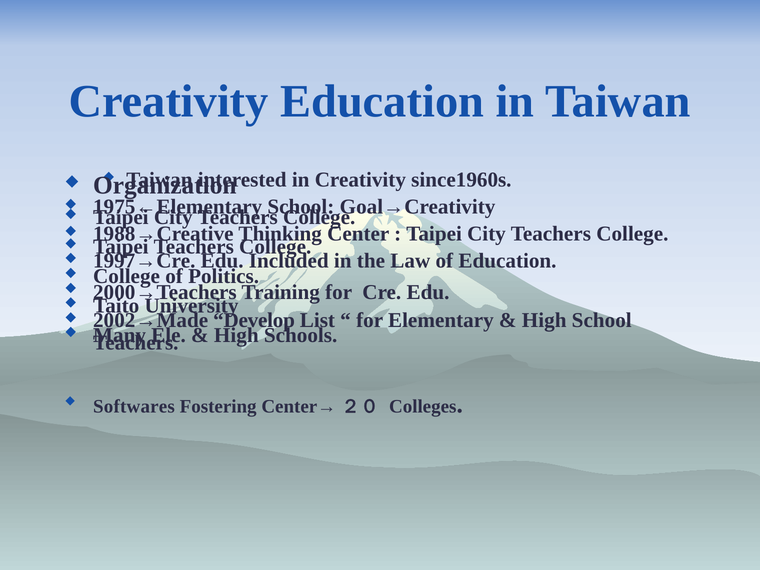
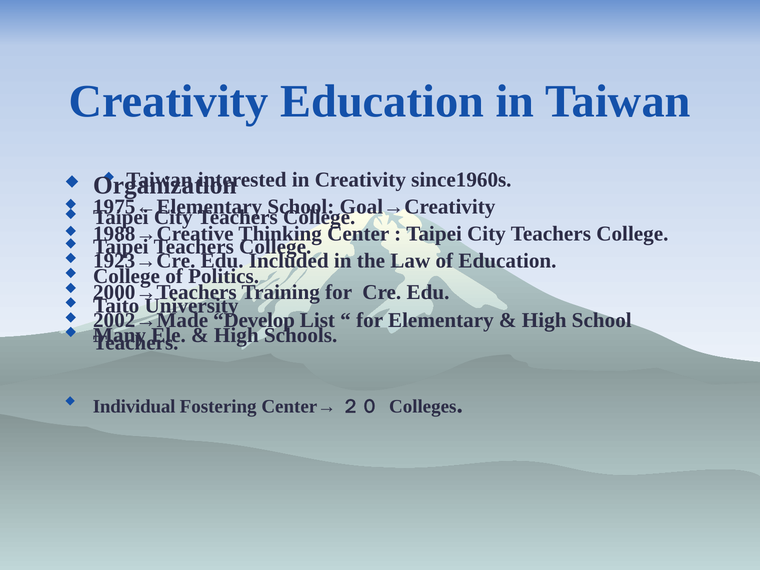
1997→Cre: 1997→Cre -> 1923→Cre
Softwares: Softwares -> Individual
